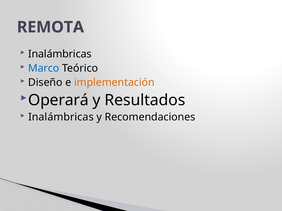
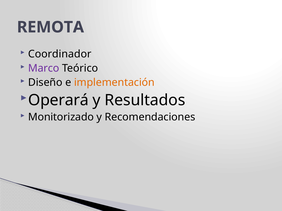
Inalámbricas at (60, 54): Inalámbricas -> Coordinador
Marco colour: blue -> purple
Inalámbricas at (61, 117): Inalámbricas -> Monitorizado
